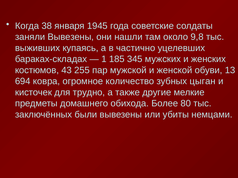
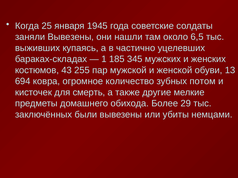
38: 38 -> 25
9,8: 9,8 -> 6,5
цыган: цыган -> потом
трудно: трудно -> смерть
80: 80 -> 29
